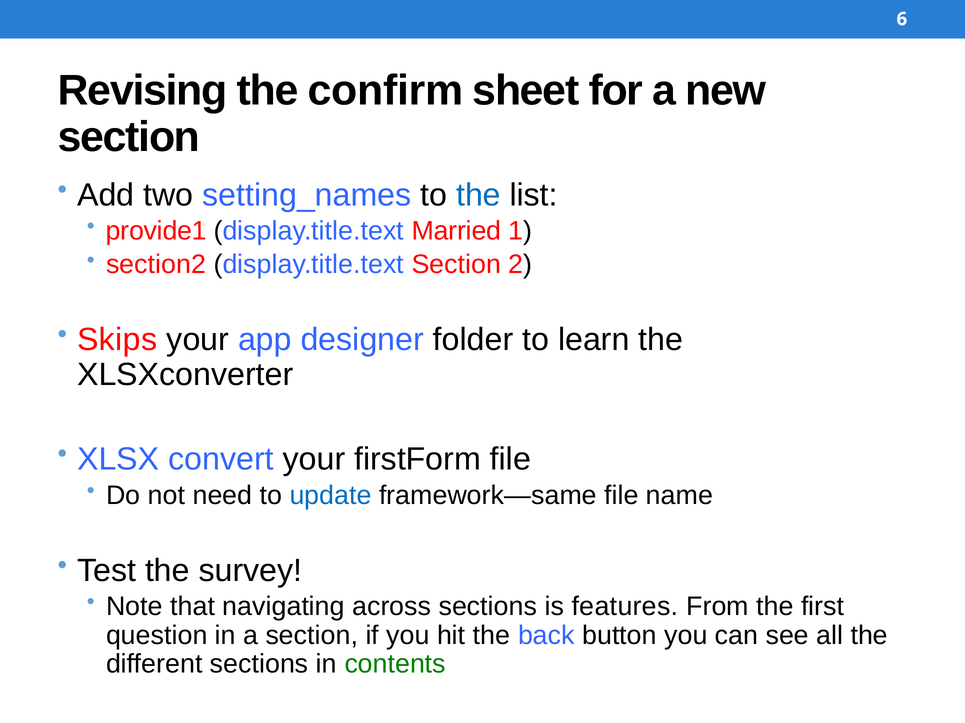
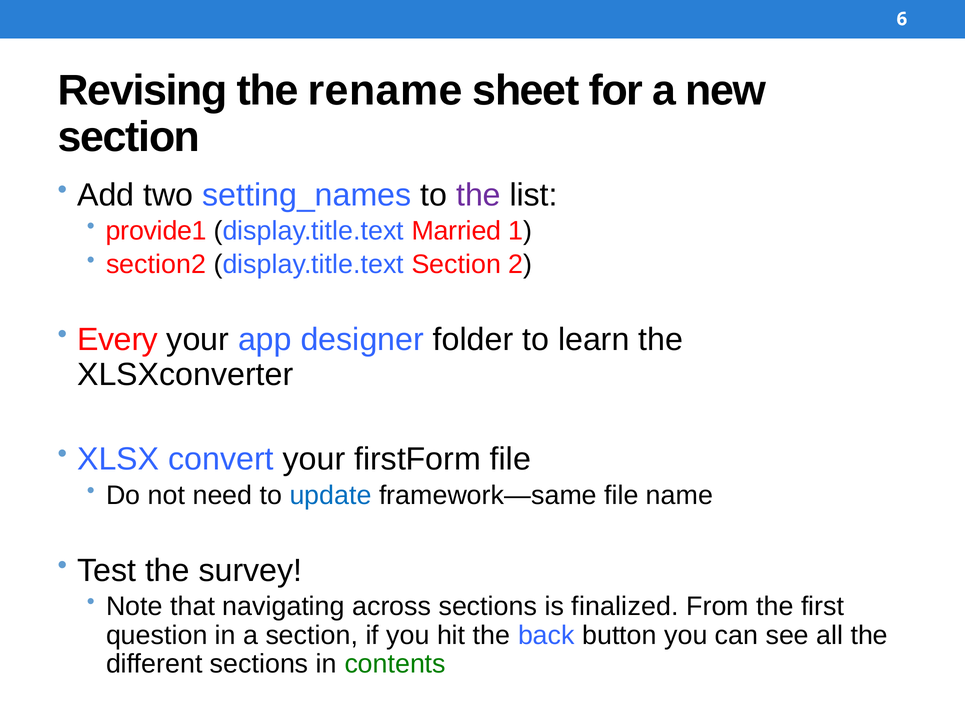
confirm: confirm -> rename
the at (478, 195) colour: blue -> purple
Skips: Skips -> Every
features: features -> finalized
